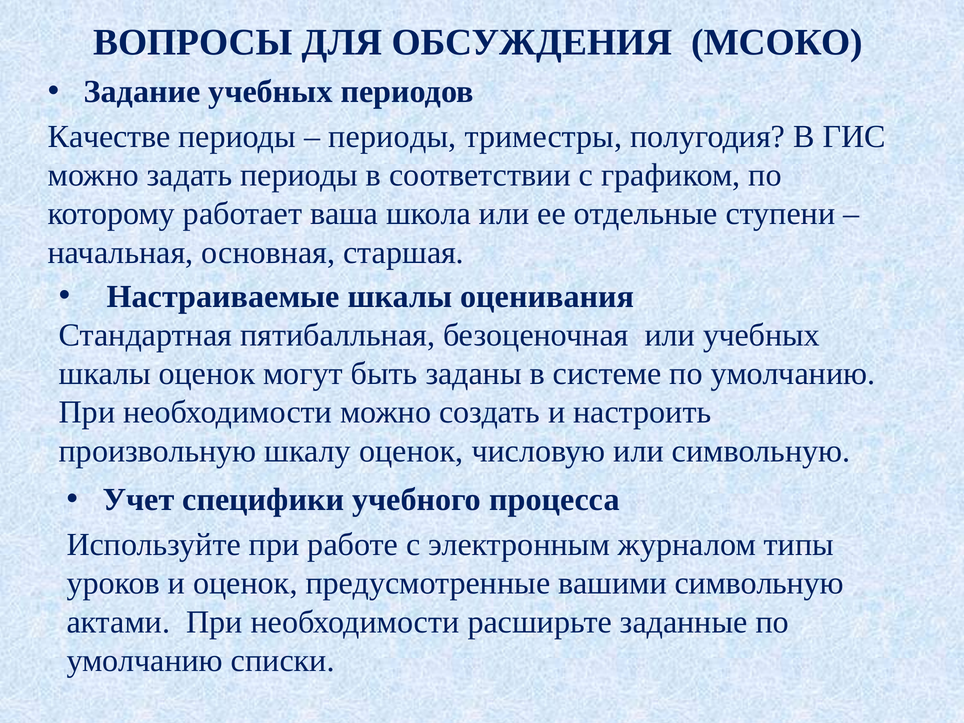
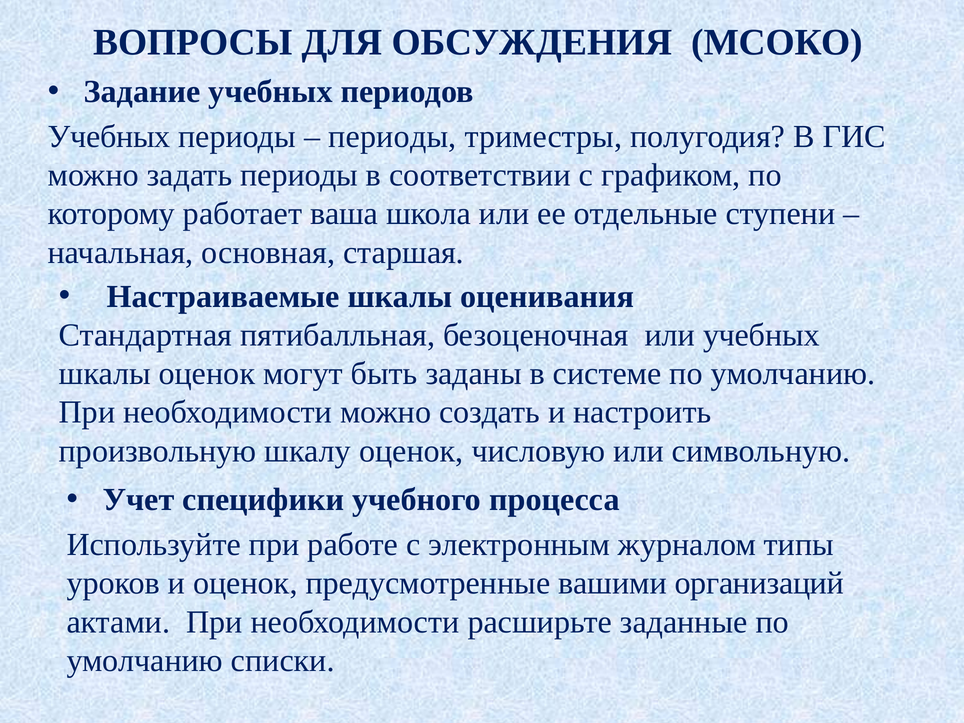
Качестве at (109, 137): Качестве -> Учебных
вашими символьную: символьную -> организаций
